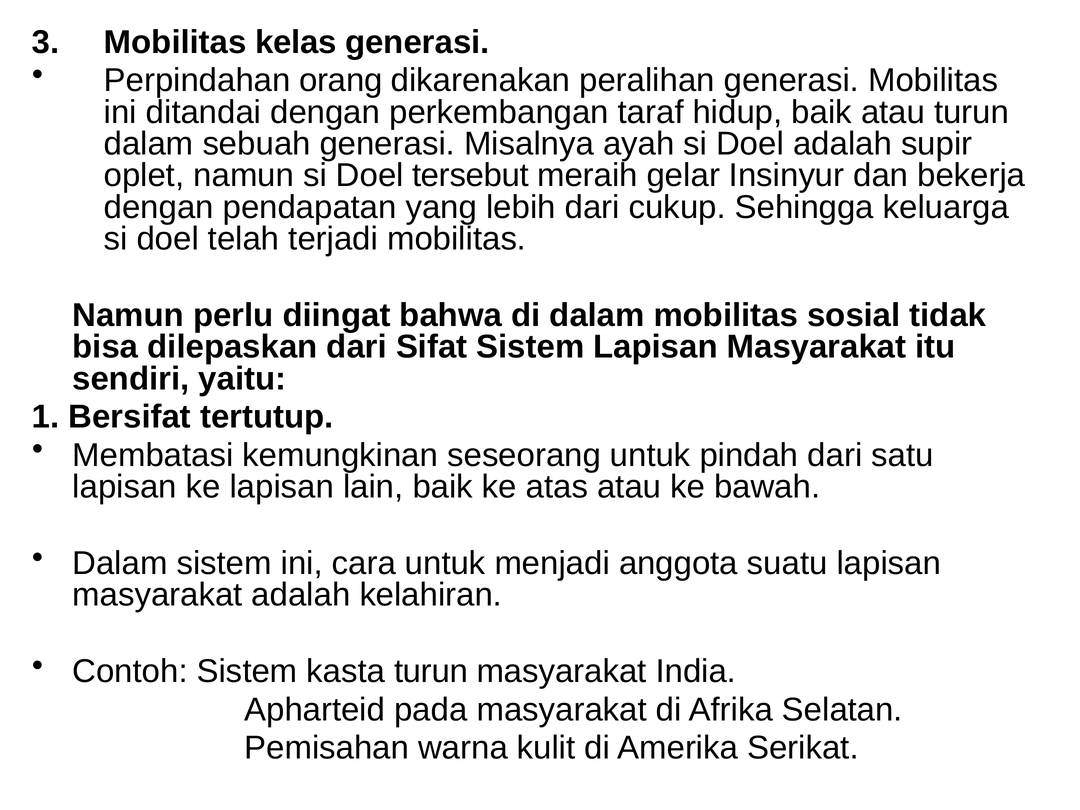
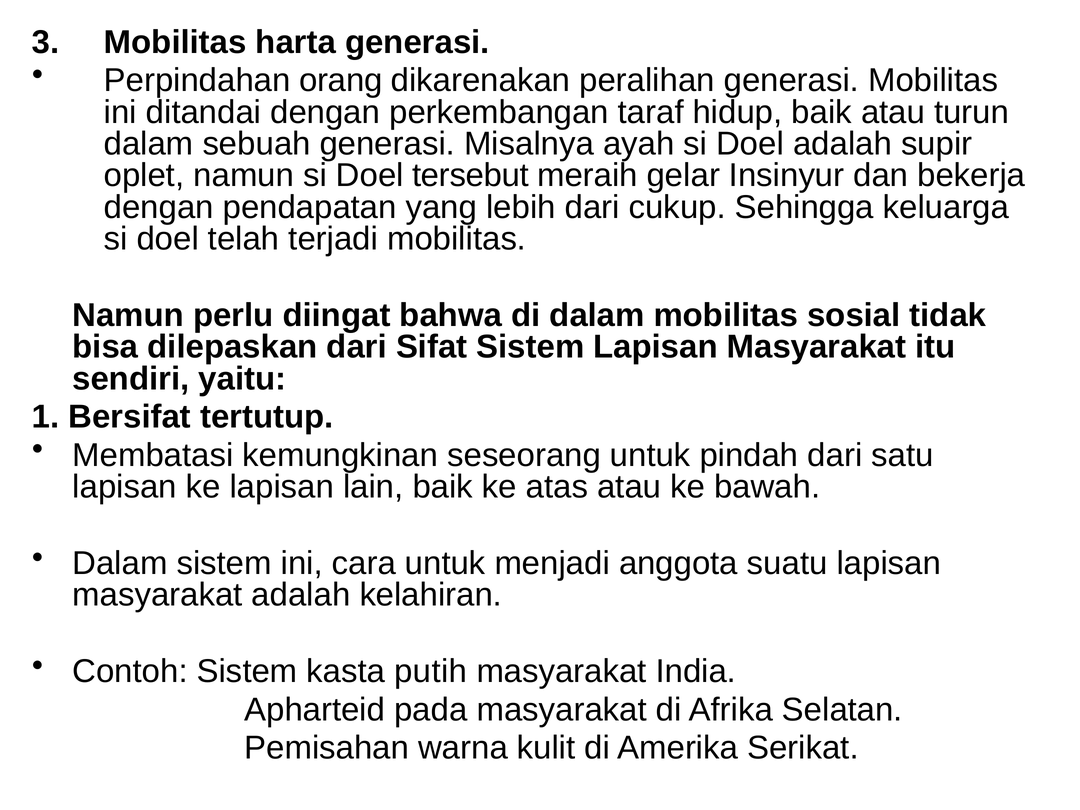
kelas: kelas -> harta
kasta turun: turun -> putih
